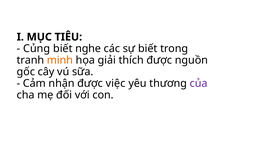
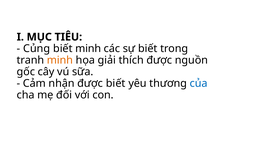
biết nghe: nghe -> minh
được việc: việc -> biết
của colour: purple -> blue
